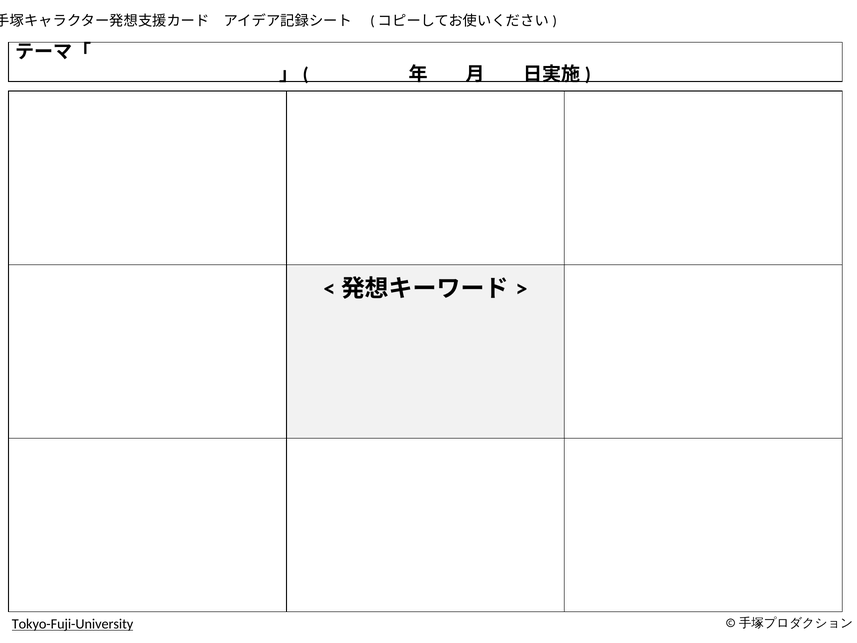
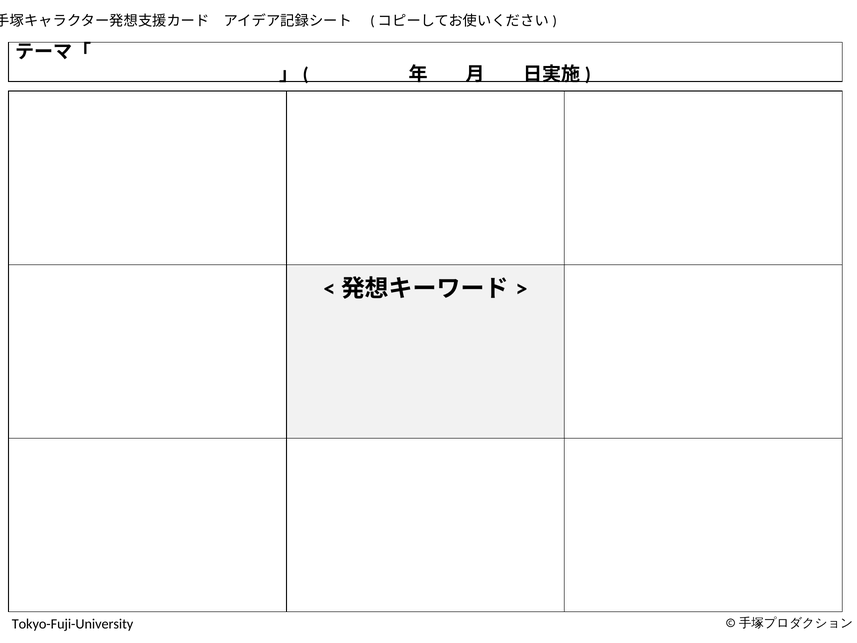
Tokyo-Fuji-University underline: present -> none
